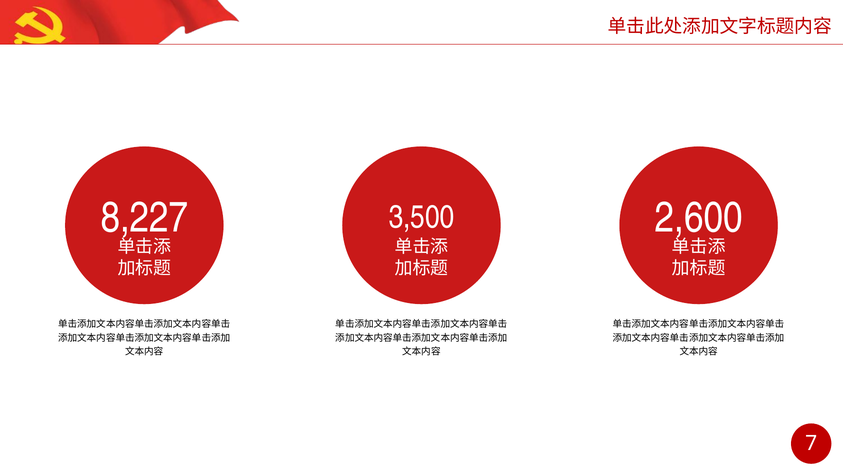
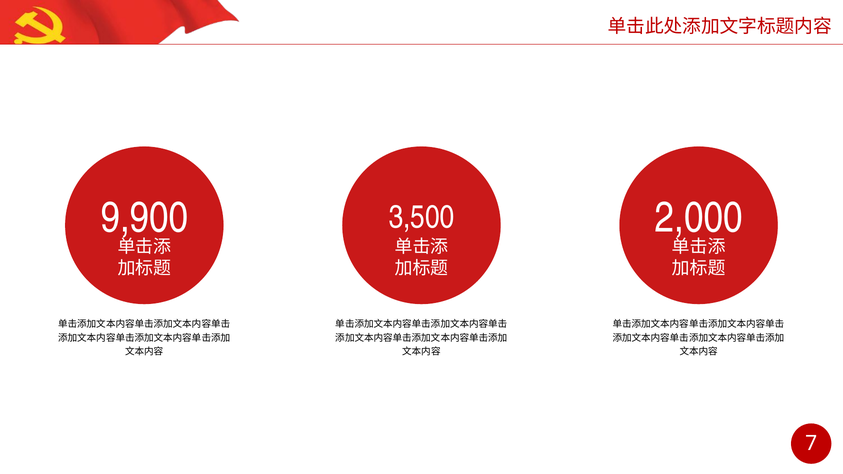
8,227: 8,227 -> 9,900
2,600: 2,600 -> 2,000
